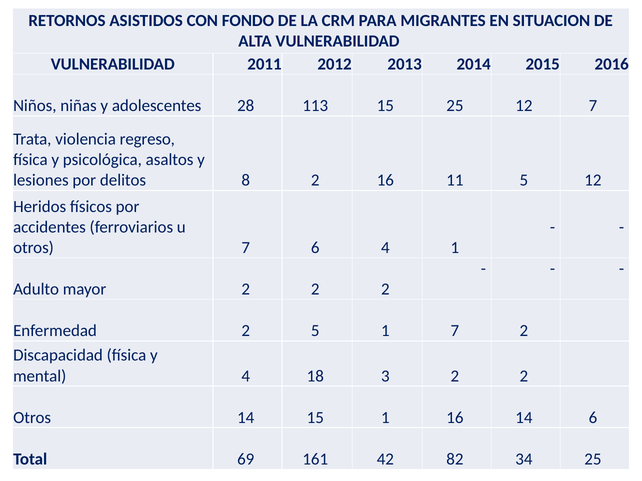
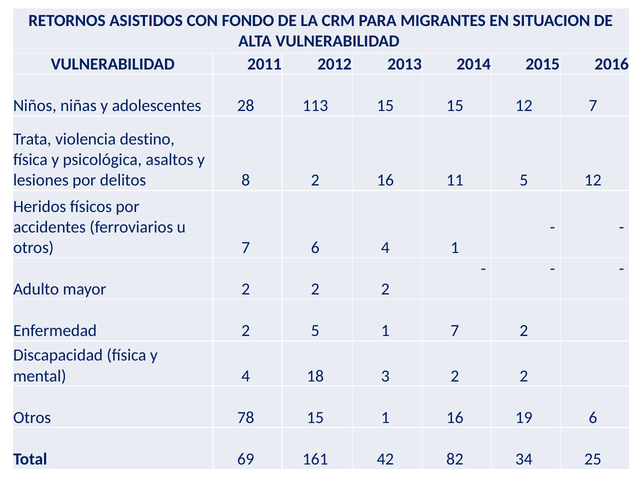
15 25: 25 -> 15
regreso: regreso -> destino
Otros 14: 14 -> 78
16 14: 14 -> 19
